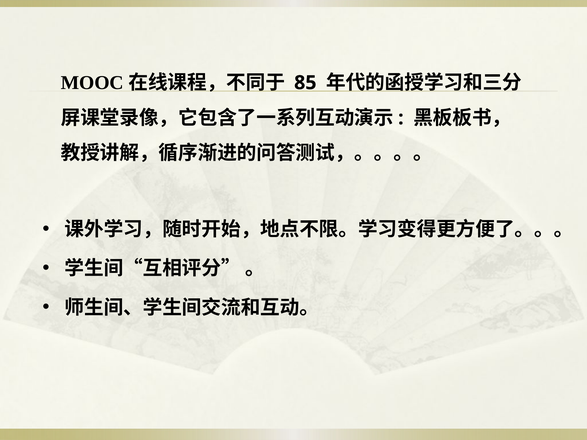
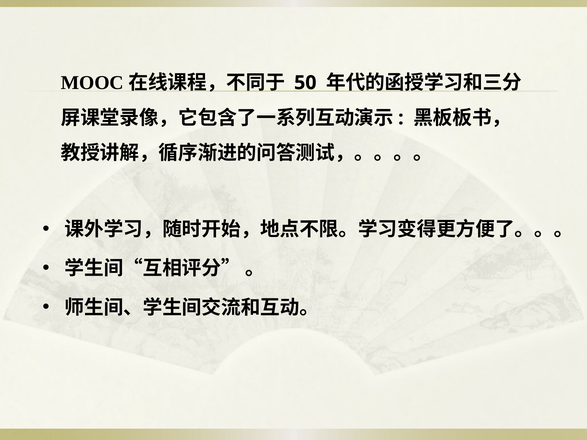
85: 85 -> 50
